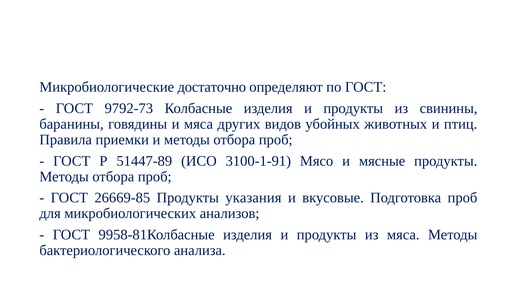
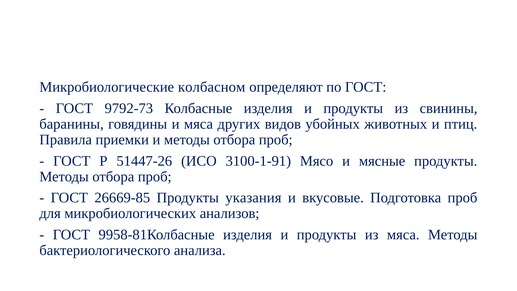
достаточно: достаточно -> колбасном
51447-89: 51447-89 -> 51447-26
